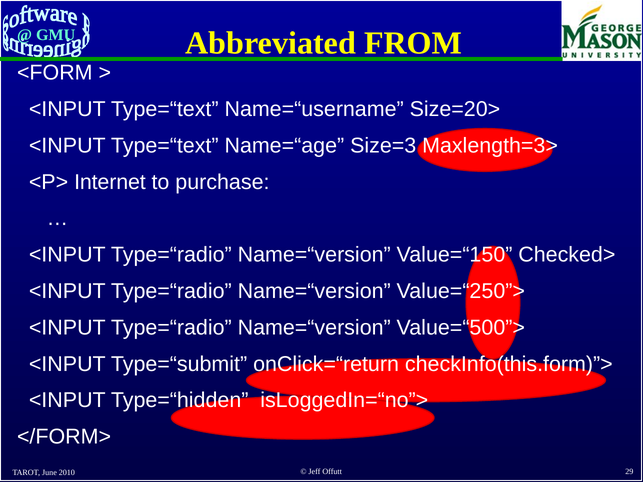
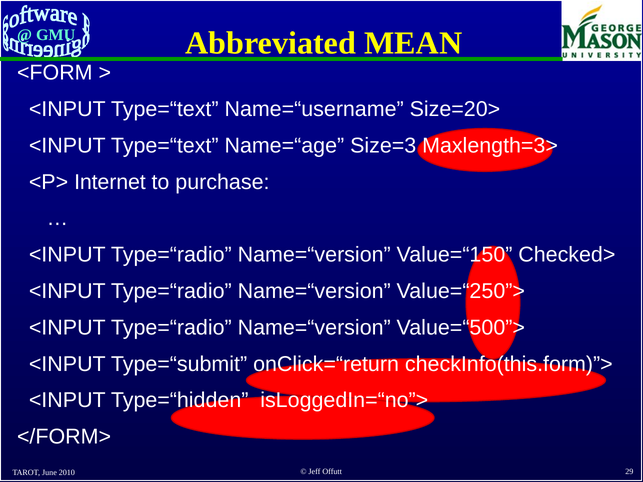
FROM: FROM -> MEAN
